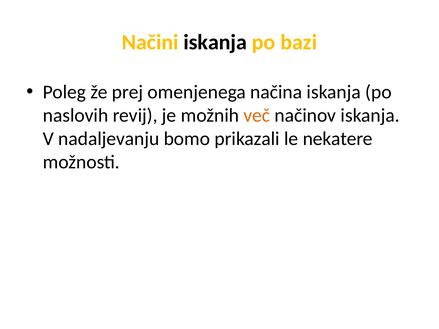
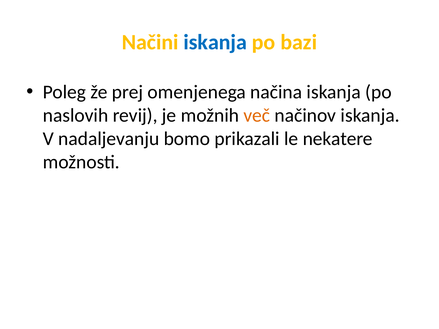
iskanja at (215, 42) colour: black -> blue
